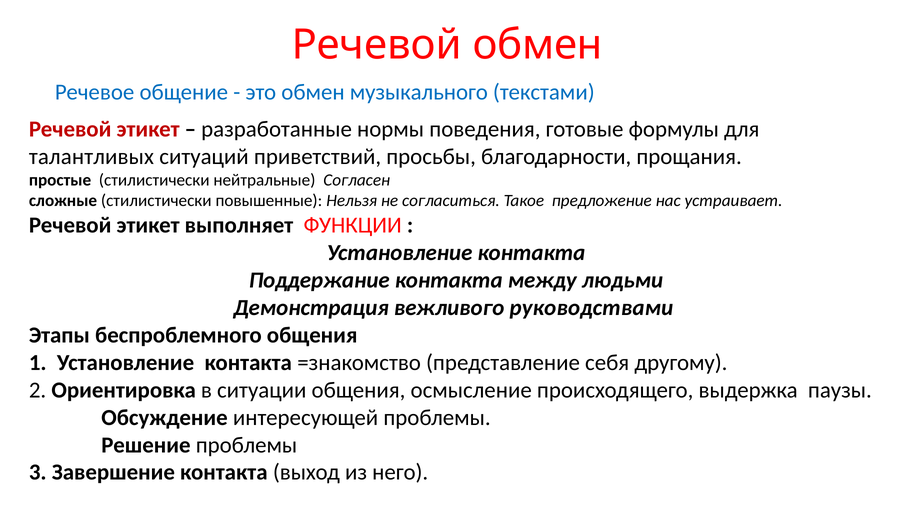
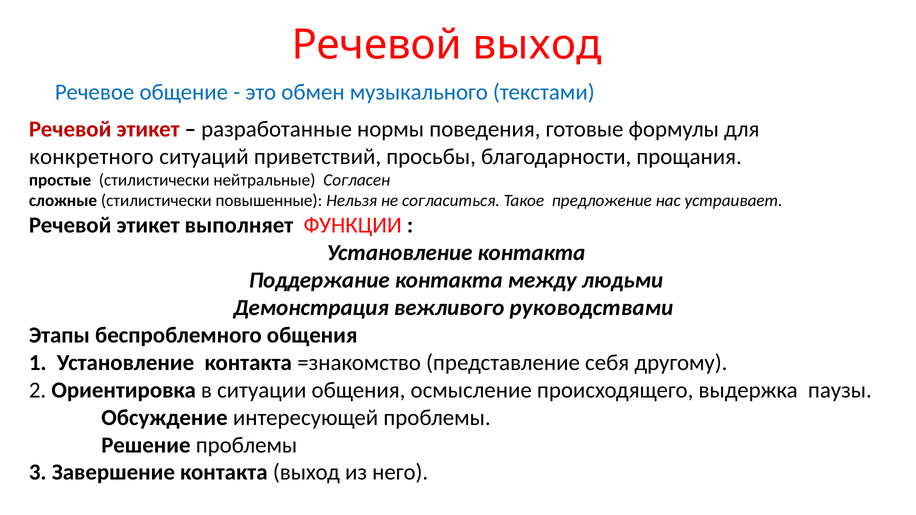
Речевой обмен: обмен -> выход
талантливых: талантливых -> конкретного
